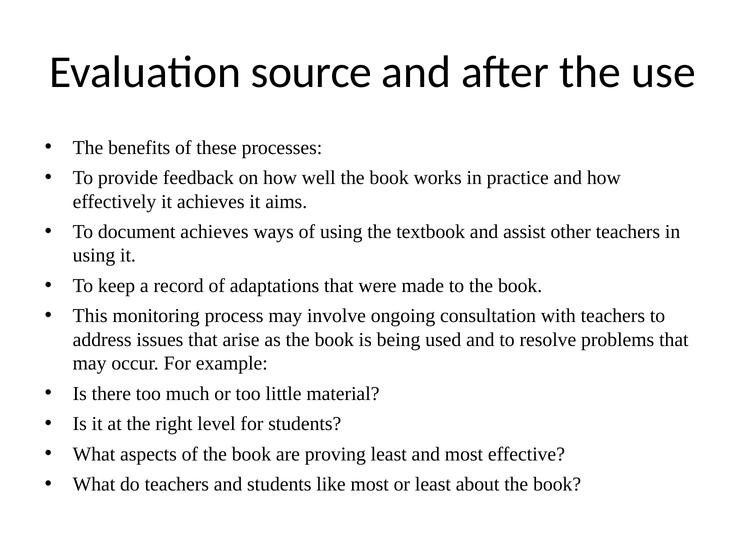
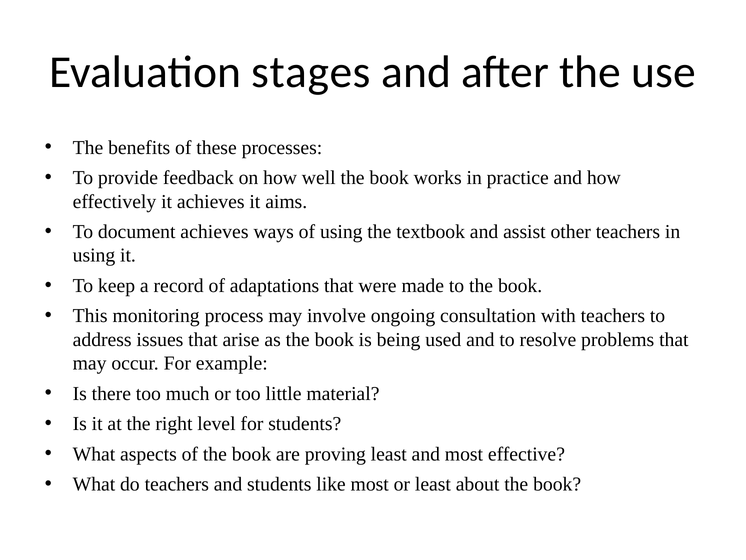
source: source -> stages
